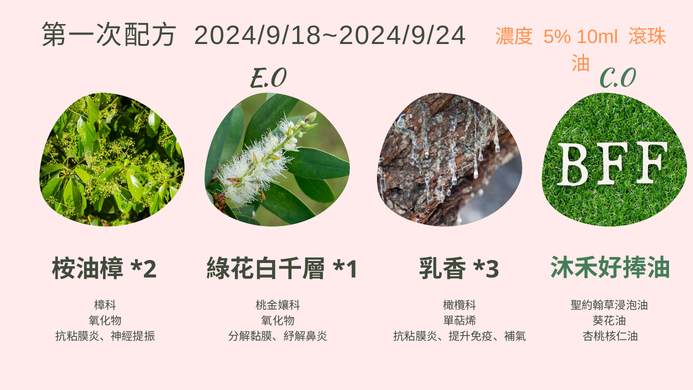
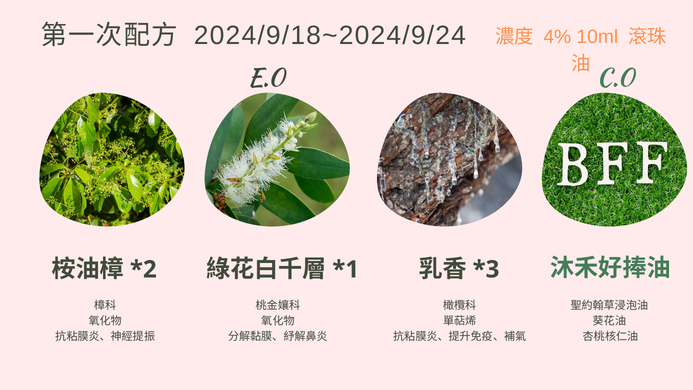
5%: 5% -> 4%
